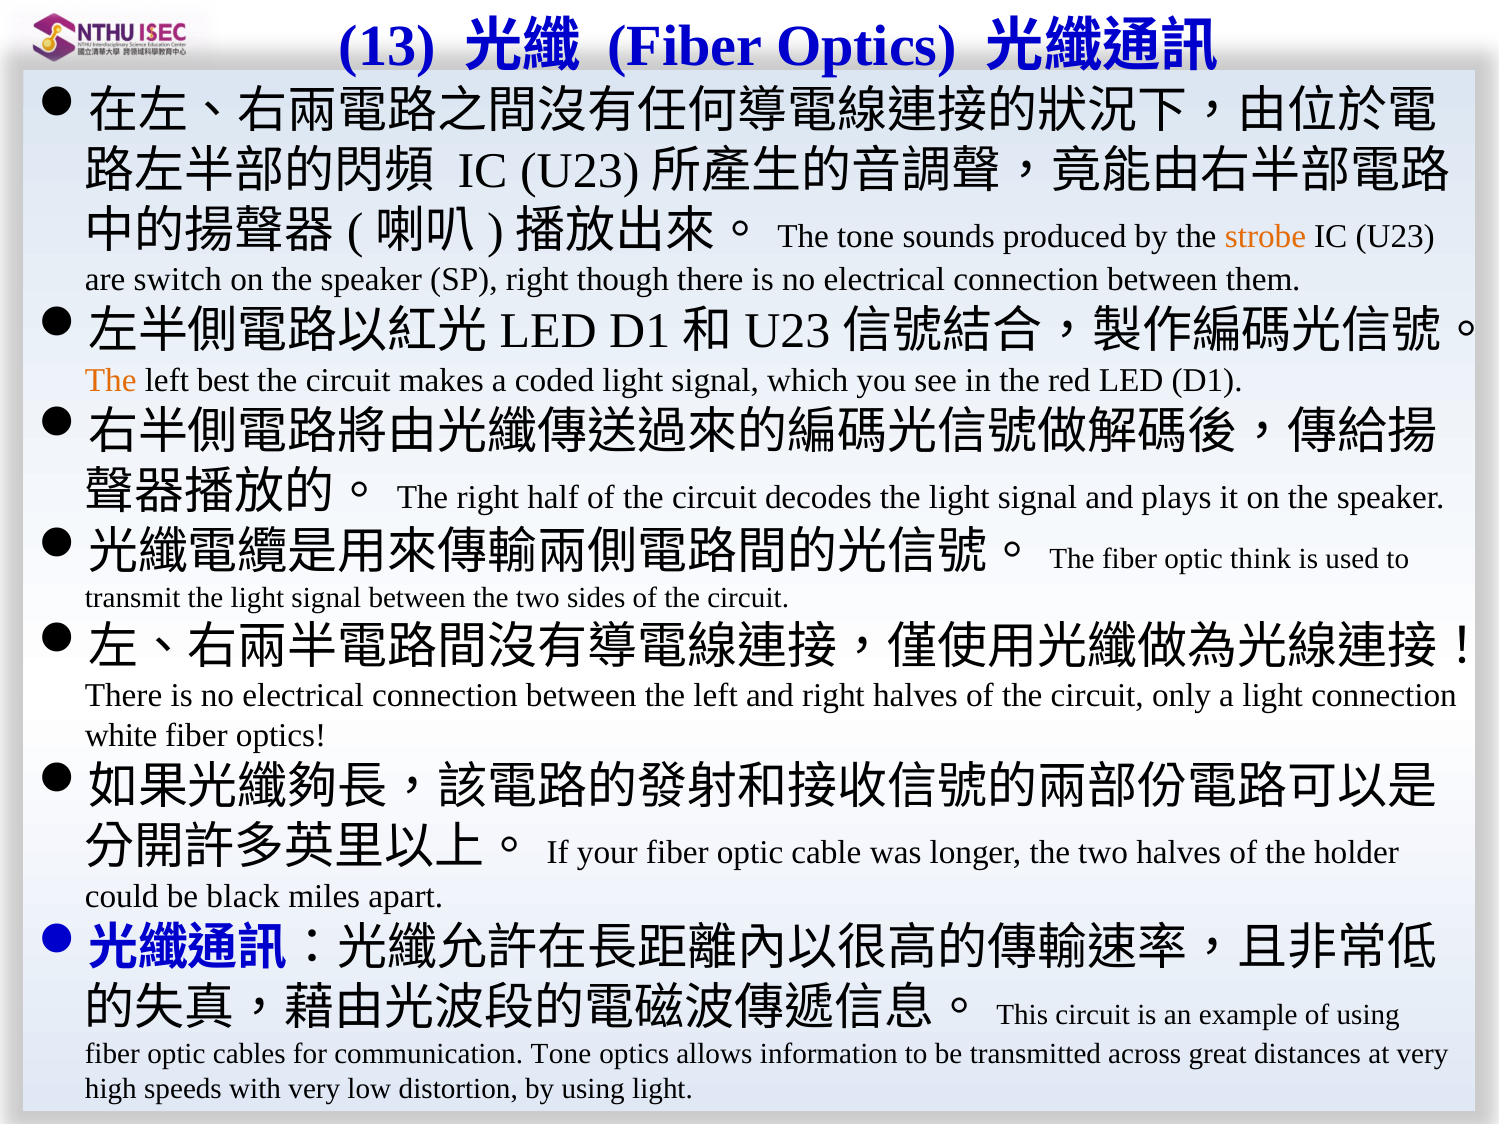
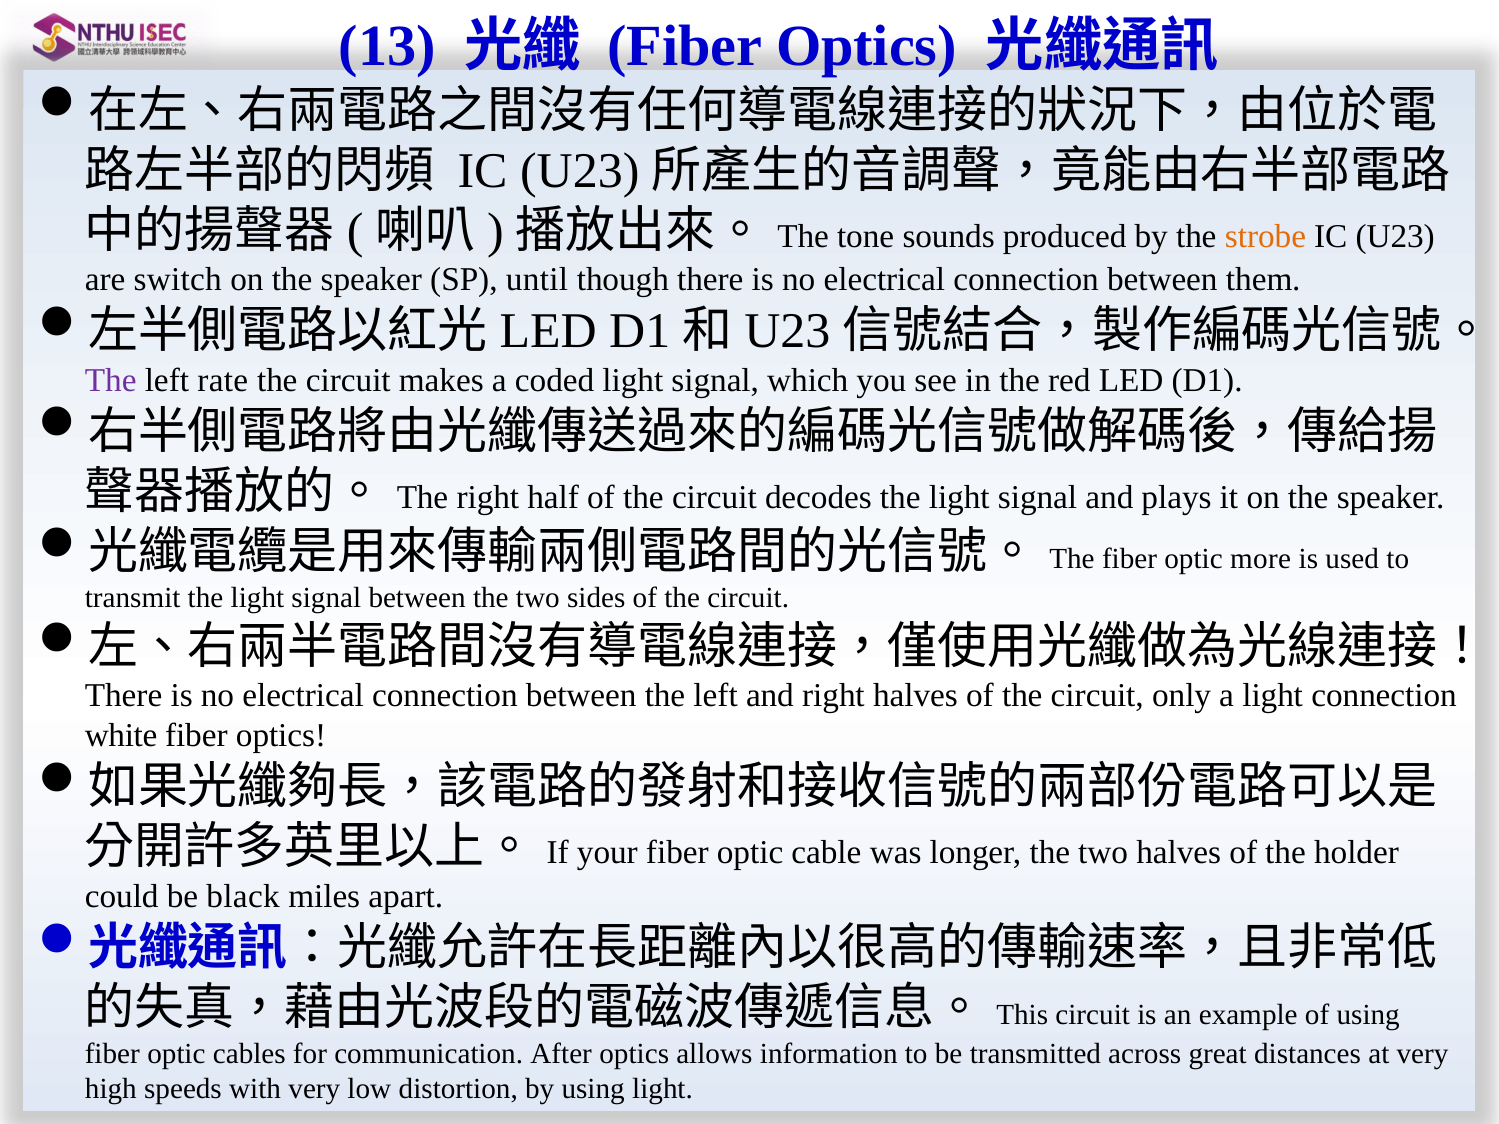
SP right: right -> until
The at (111, 380) colour: orange -> purple
best: best -> rate
think: think -> more
communication Tone: Tone -> After
